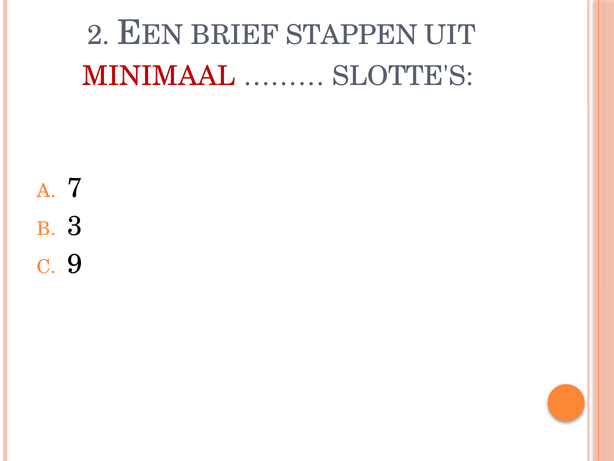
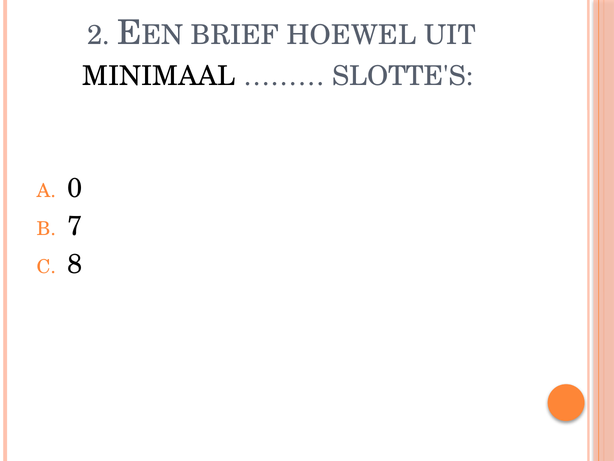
STAPPEN: STAPPEN -> HOEWEL
MINIMAAL colour: red -> black
7: 7 -> 0
3: 3 -> 7
9: 9 -> 8
